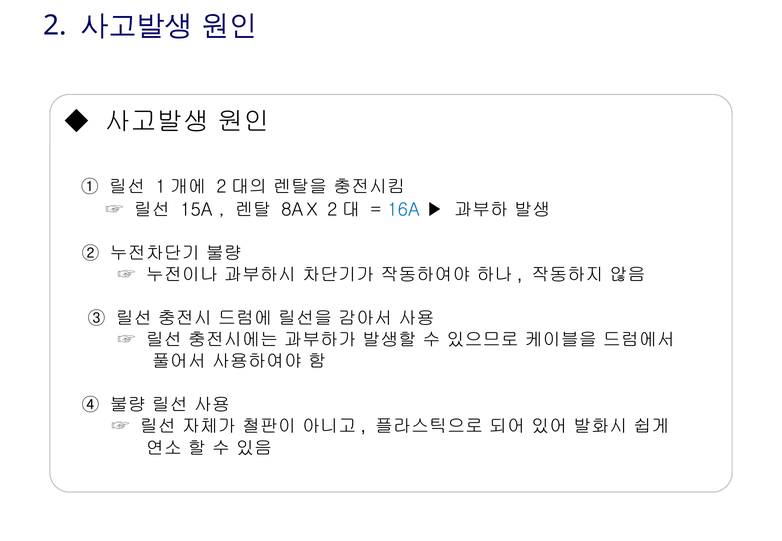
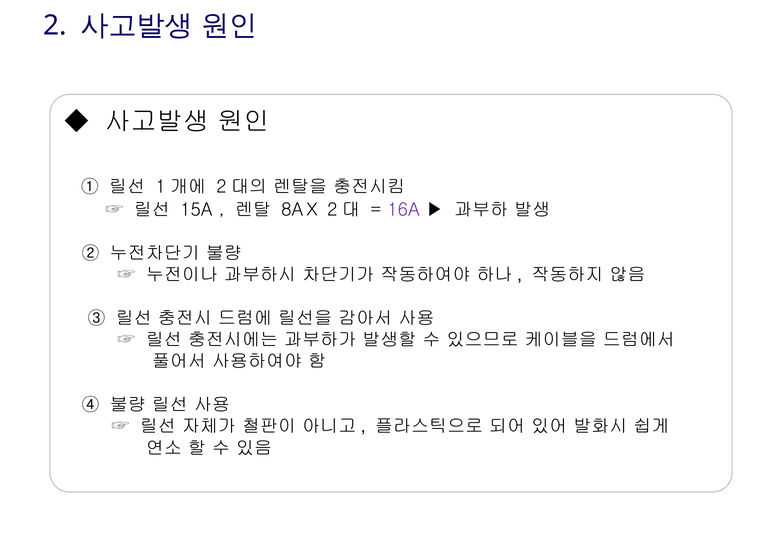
16A colour: blue -> purple
